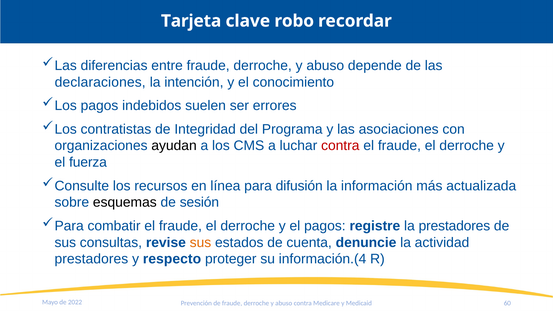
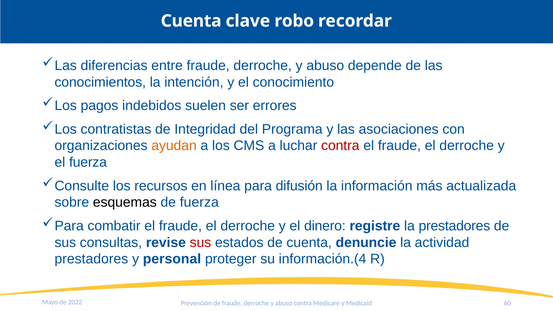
Tarjeta at (191, 21): Tarjeta -> Cuenta
declaraciones: declaraciones -> conocimientos
ayudan colour: black -> orange
de sesión: sesión -> fuerza
el pagos: pagos -> dinero
sus at (200, 243) colour: orange -> red
respecto: respecto -> personal
